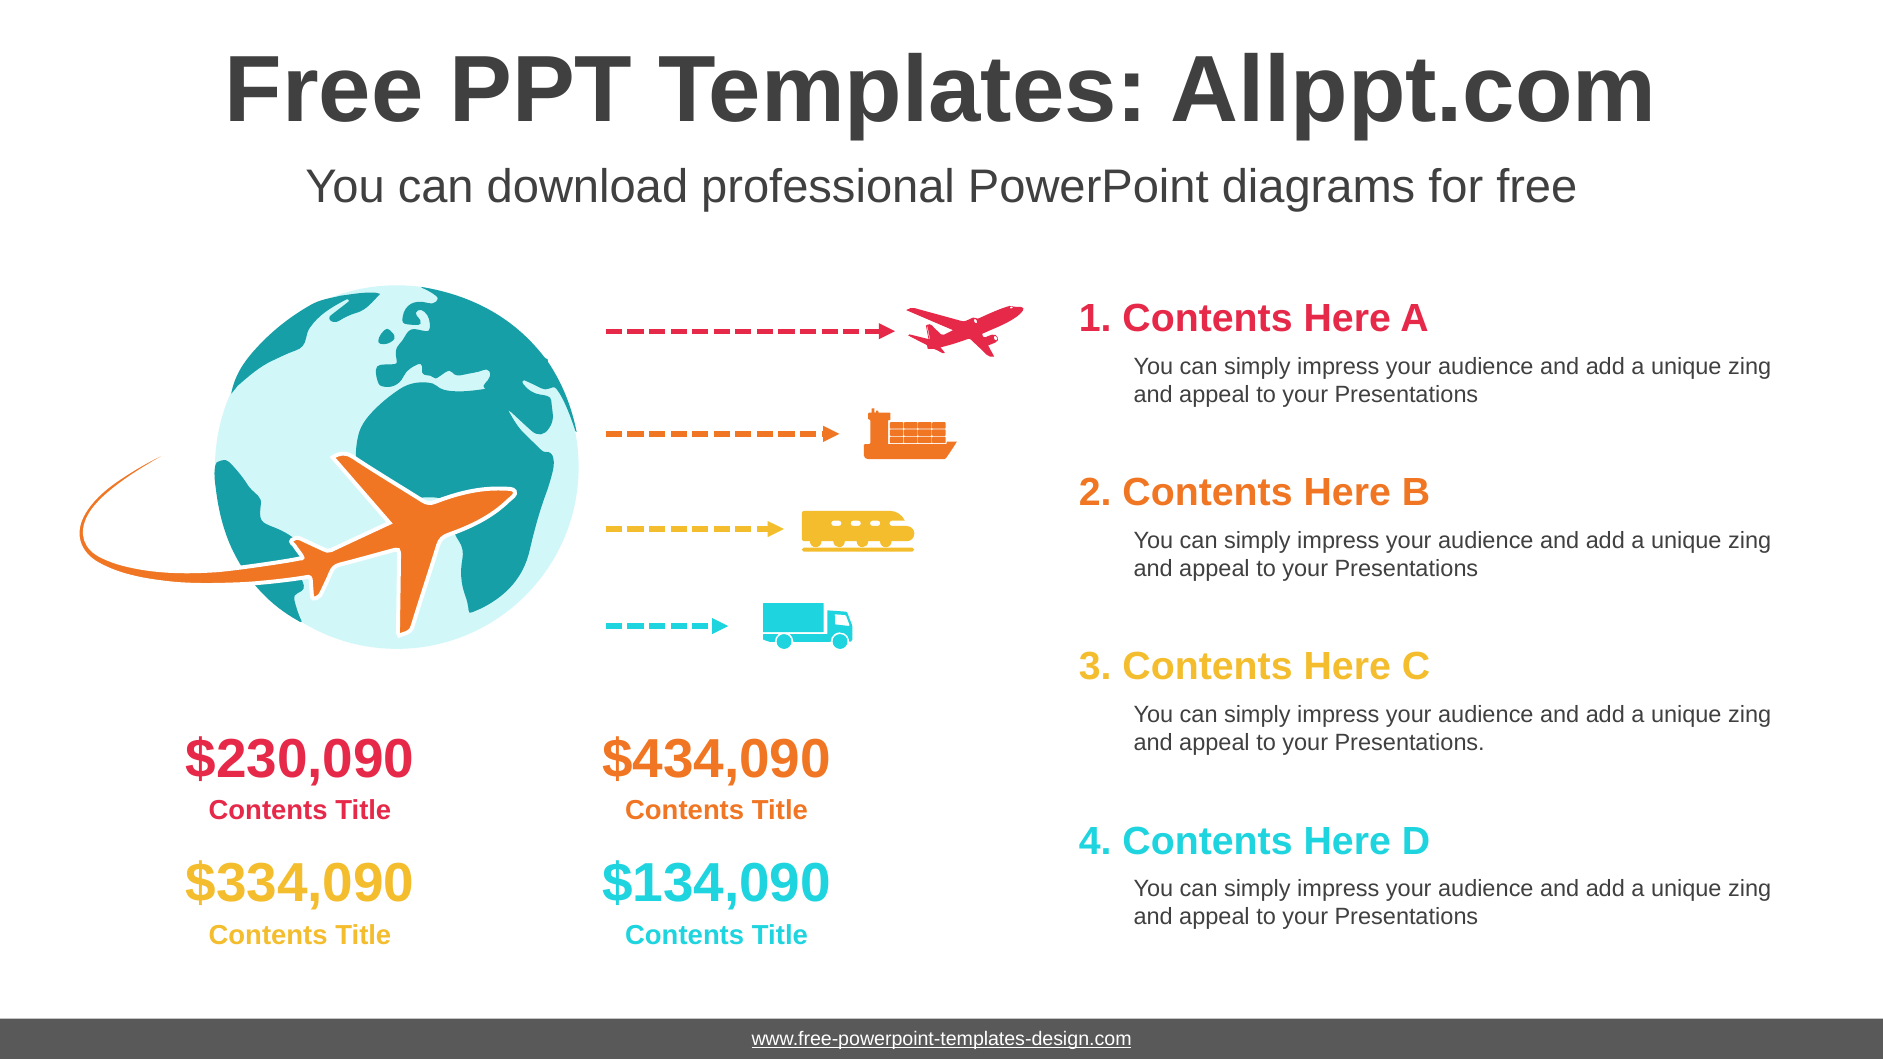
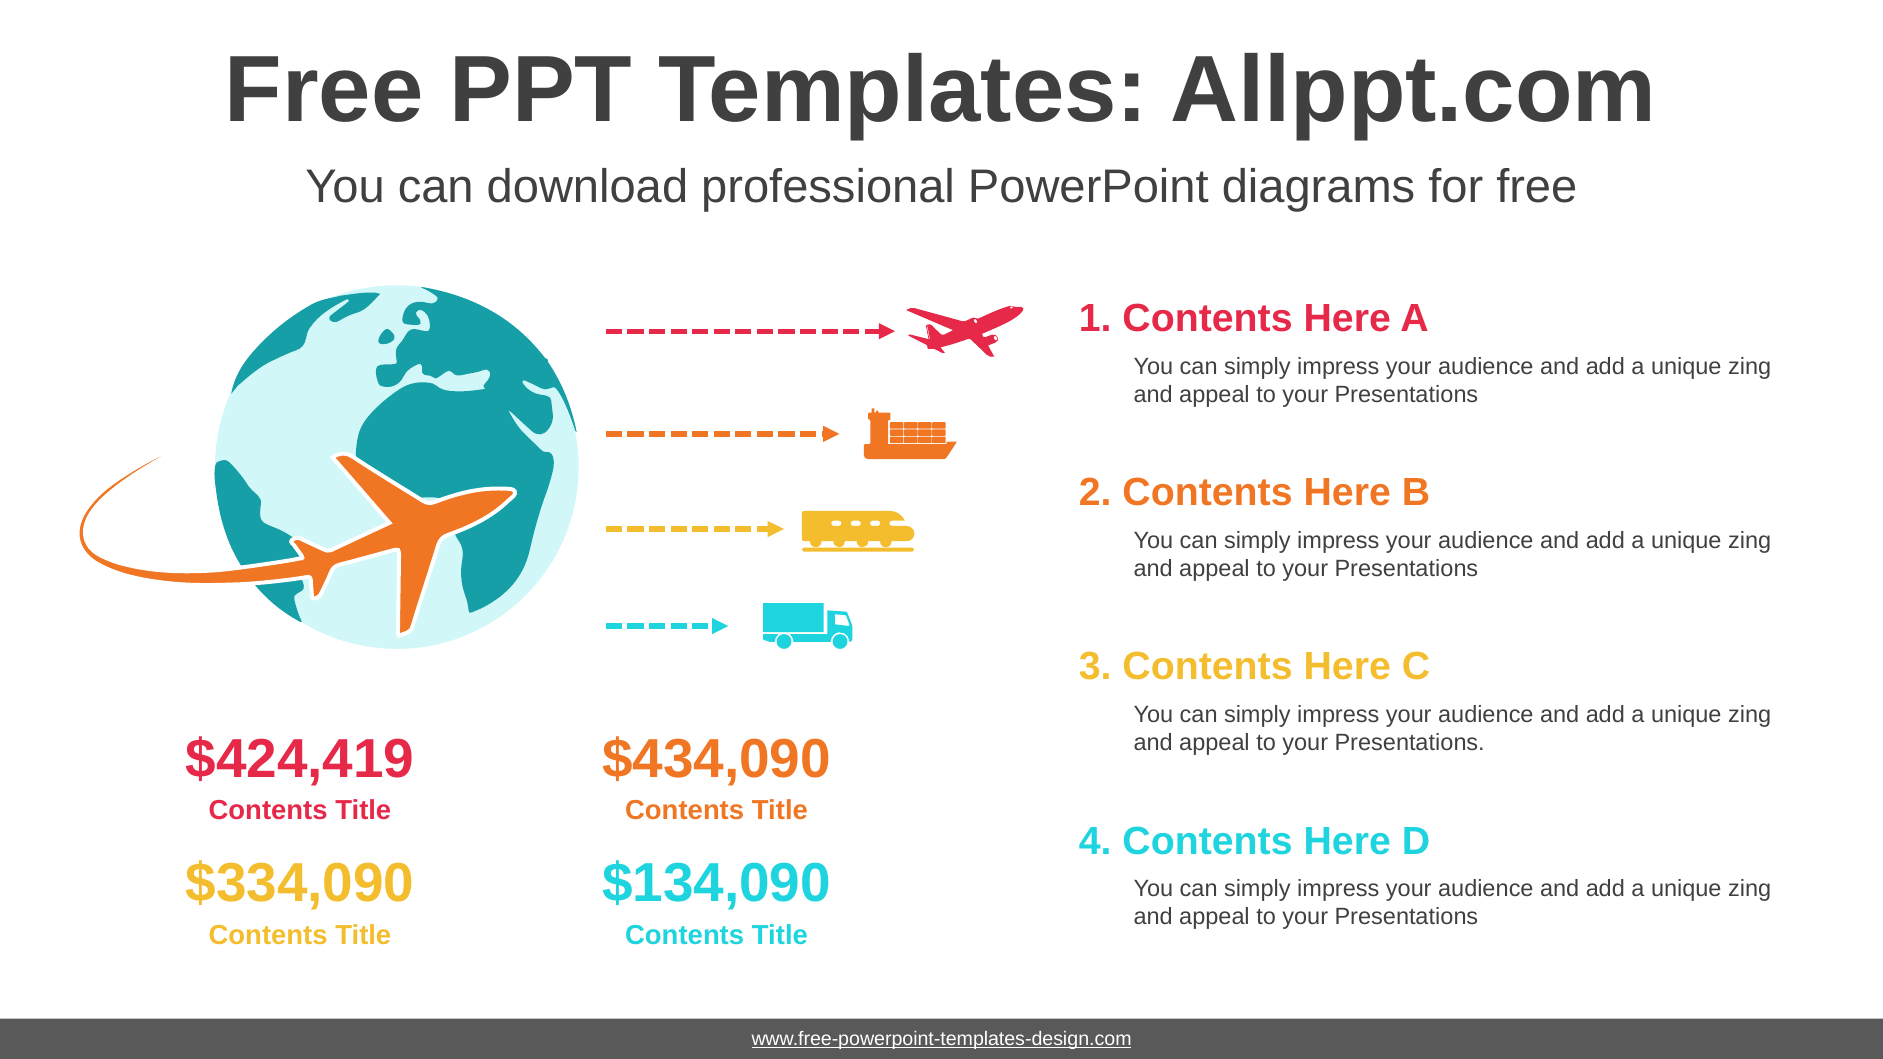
$230,090: $230,090 -> $424,419
